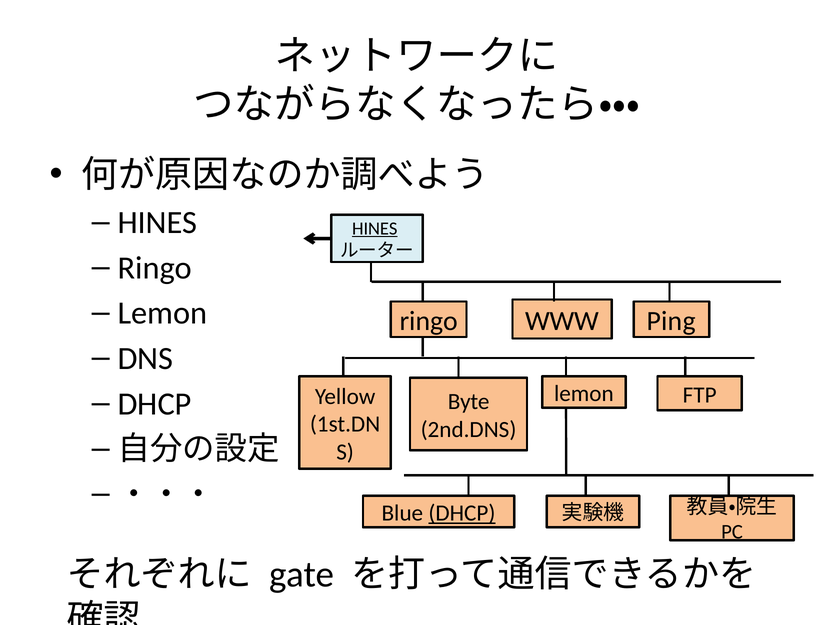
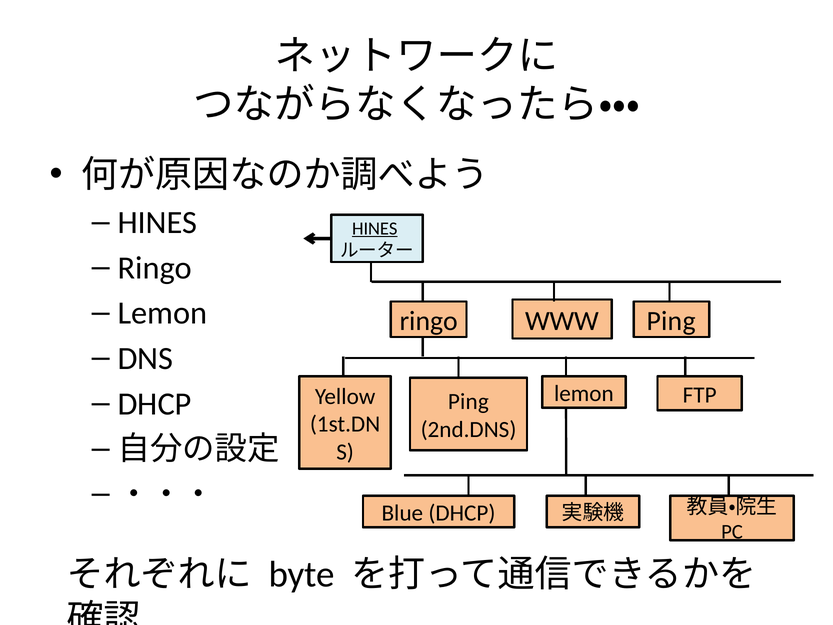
Byte at (469, 402): Byte -> Ping
DHCP at (462, 513) underline: present -> none
gate: gate -> byte
